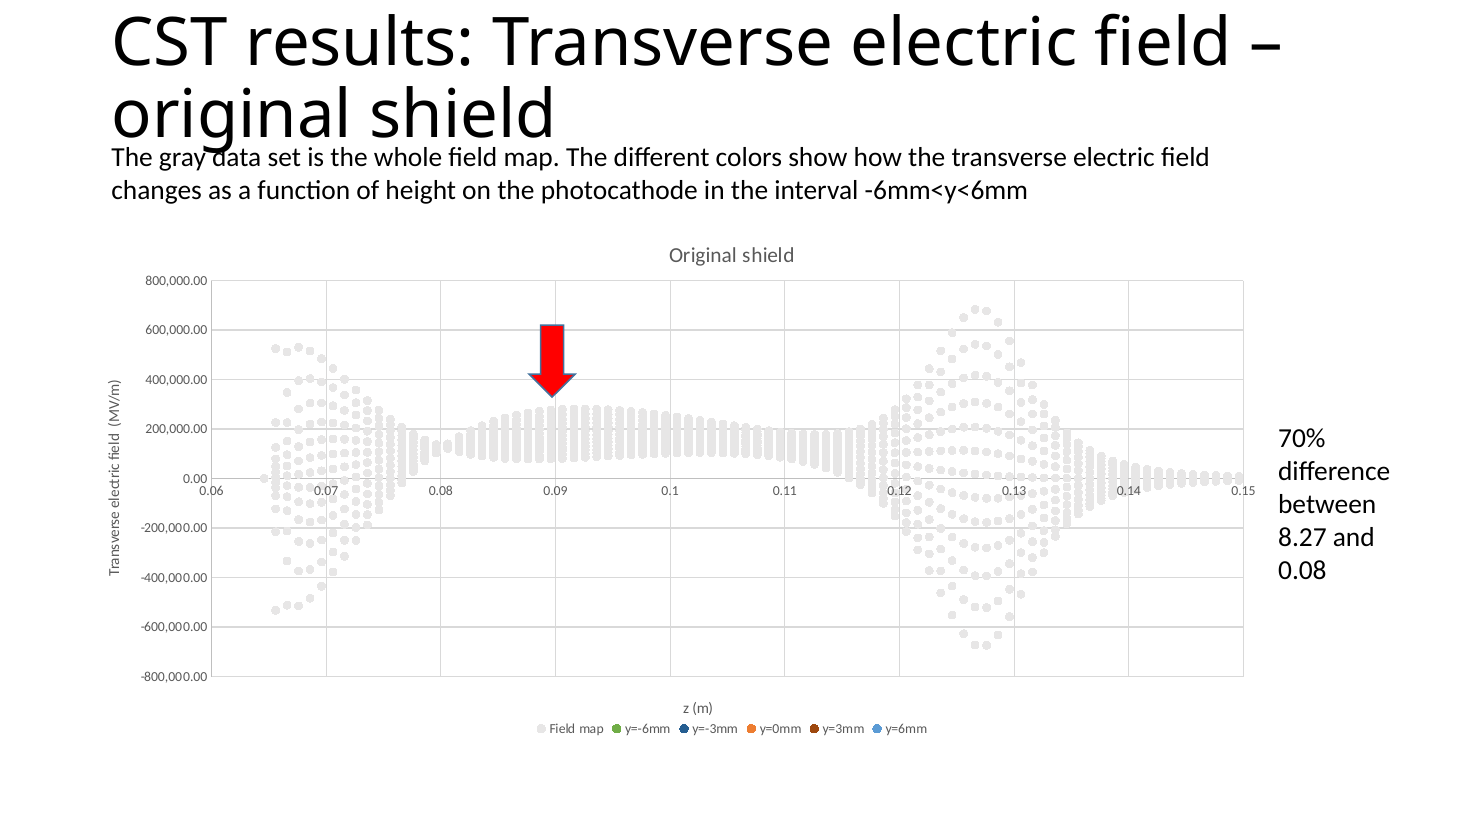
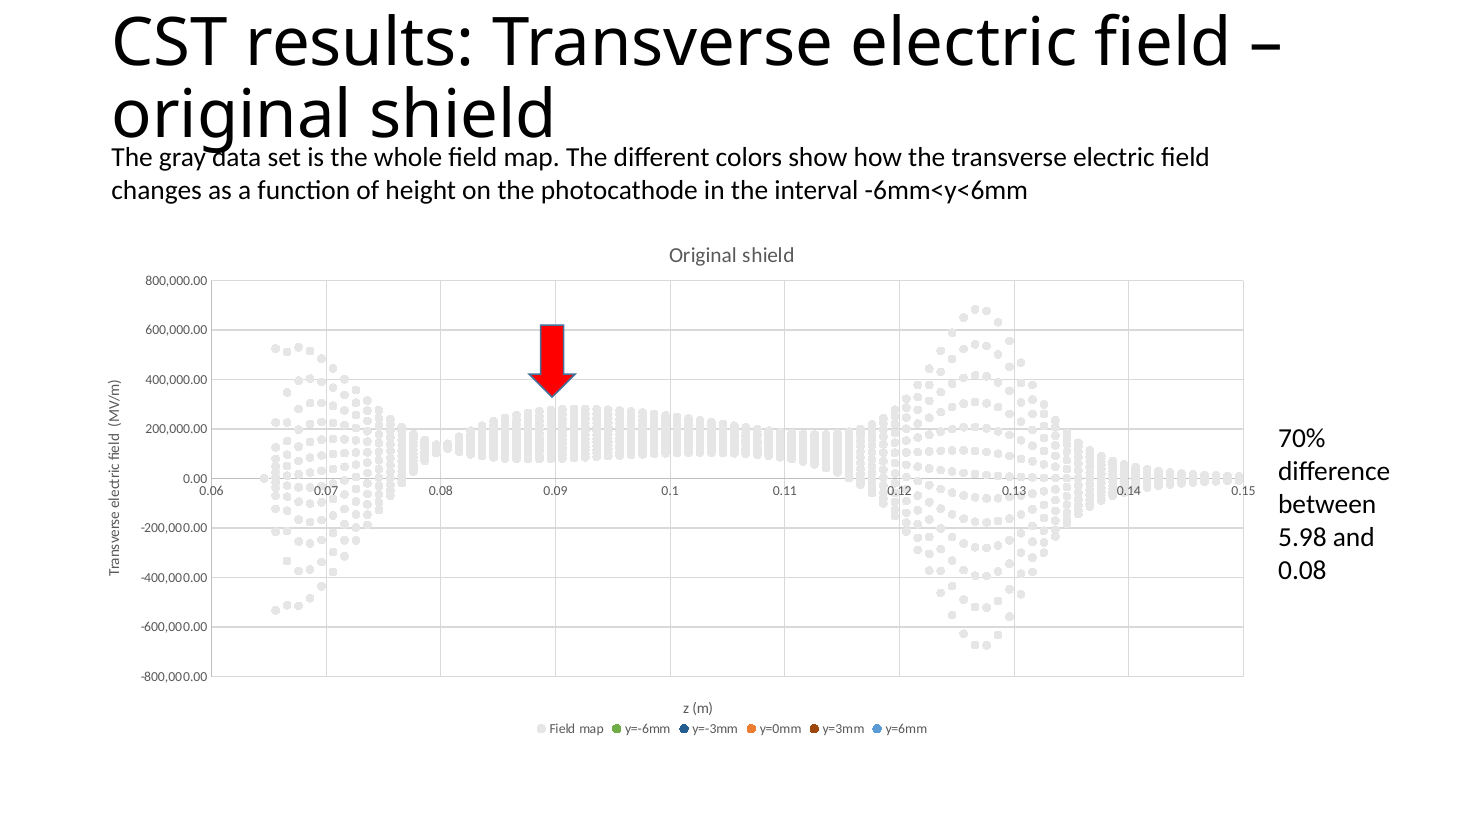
8.27: 8.27 -> 5.98
